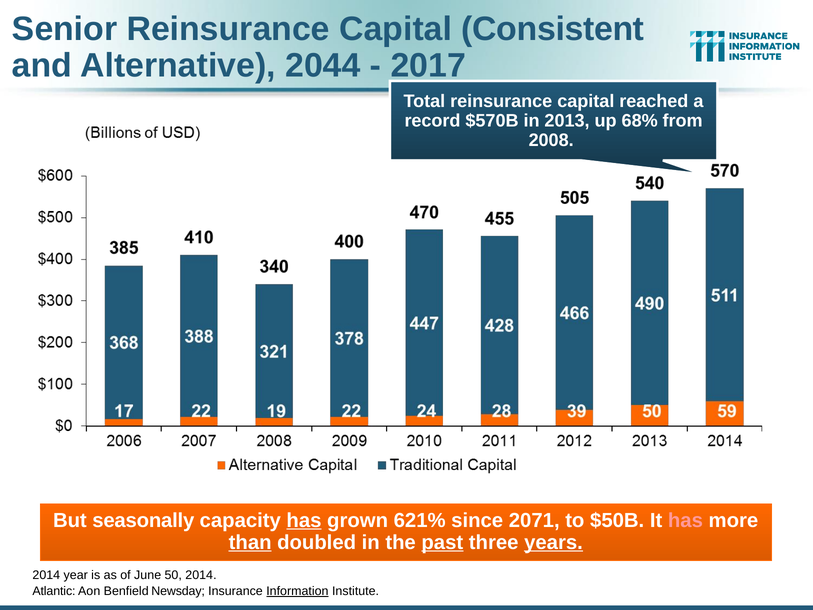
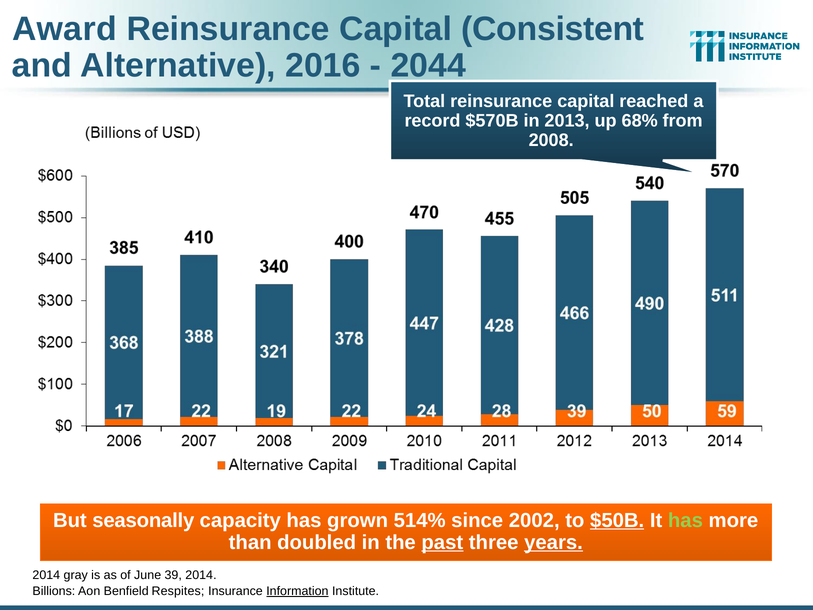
Senior: Senior -> Award
2044: 2044 -> 2016
2017: 2017 -> 2044
has at (304, 520) underline: present -> none
621%: 621% -> 514%
2071: 2071 -> 2002
$50B underline: none -> present
has at (685, 520) colour: pink -> light green
than underline: present -> none
year: year -> gray
50: 50 -> 39
Atlantic: Atlantic -> Billions
Newsday: Newsday -> Respites
